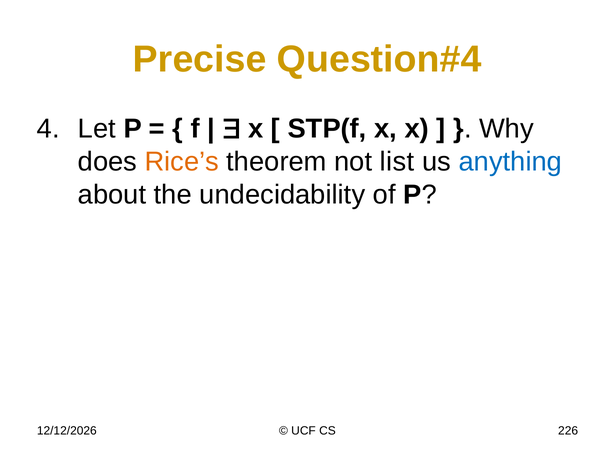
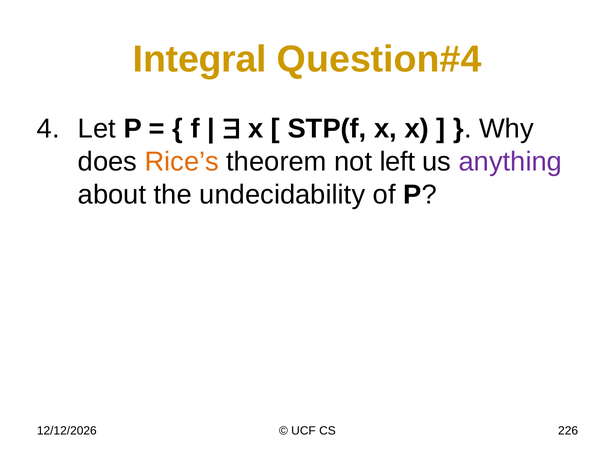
Precise: Precise -> Integral
list: list -> left
anything colour: blue -> purple
